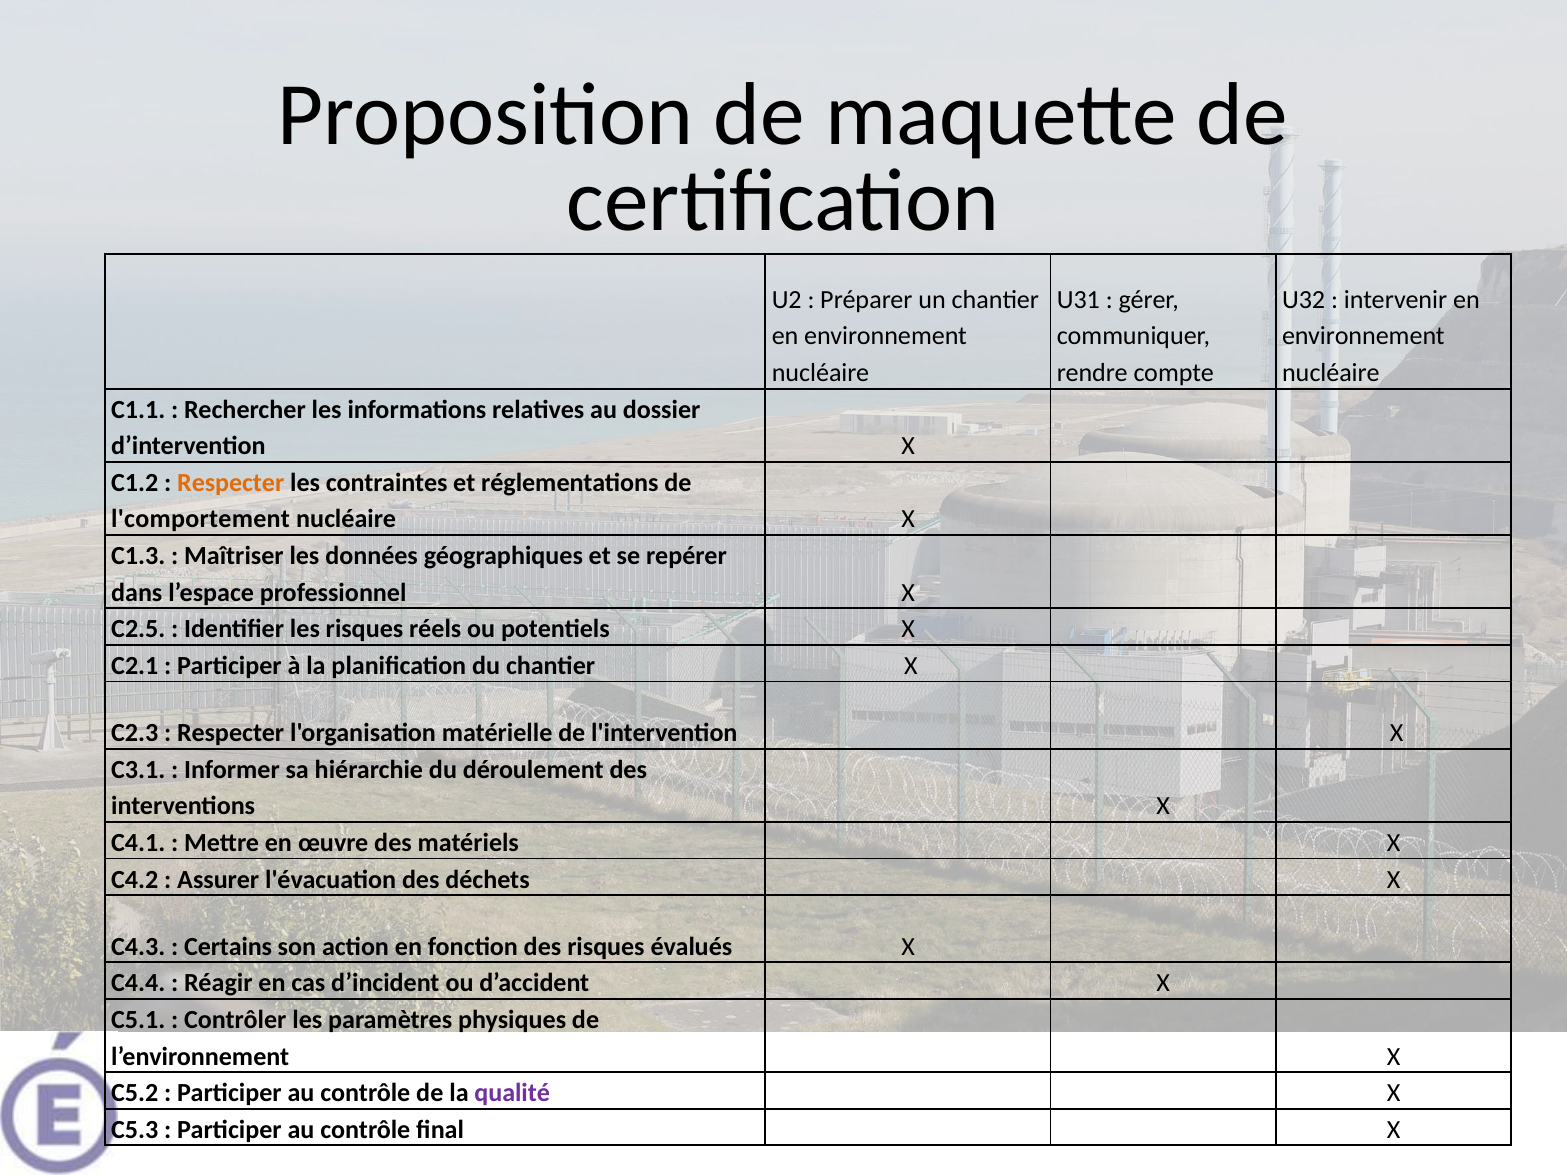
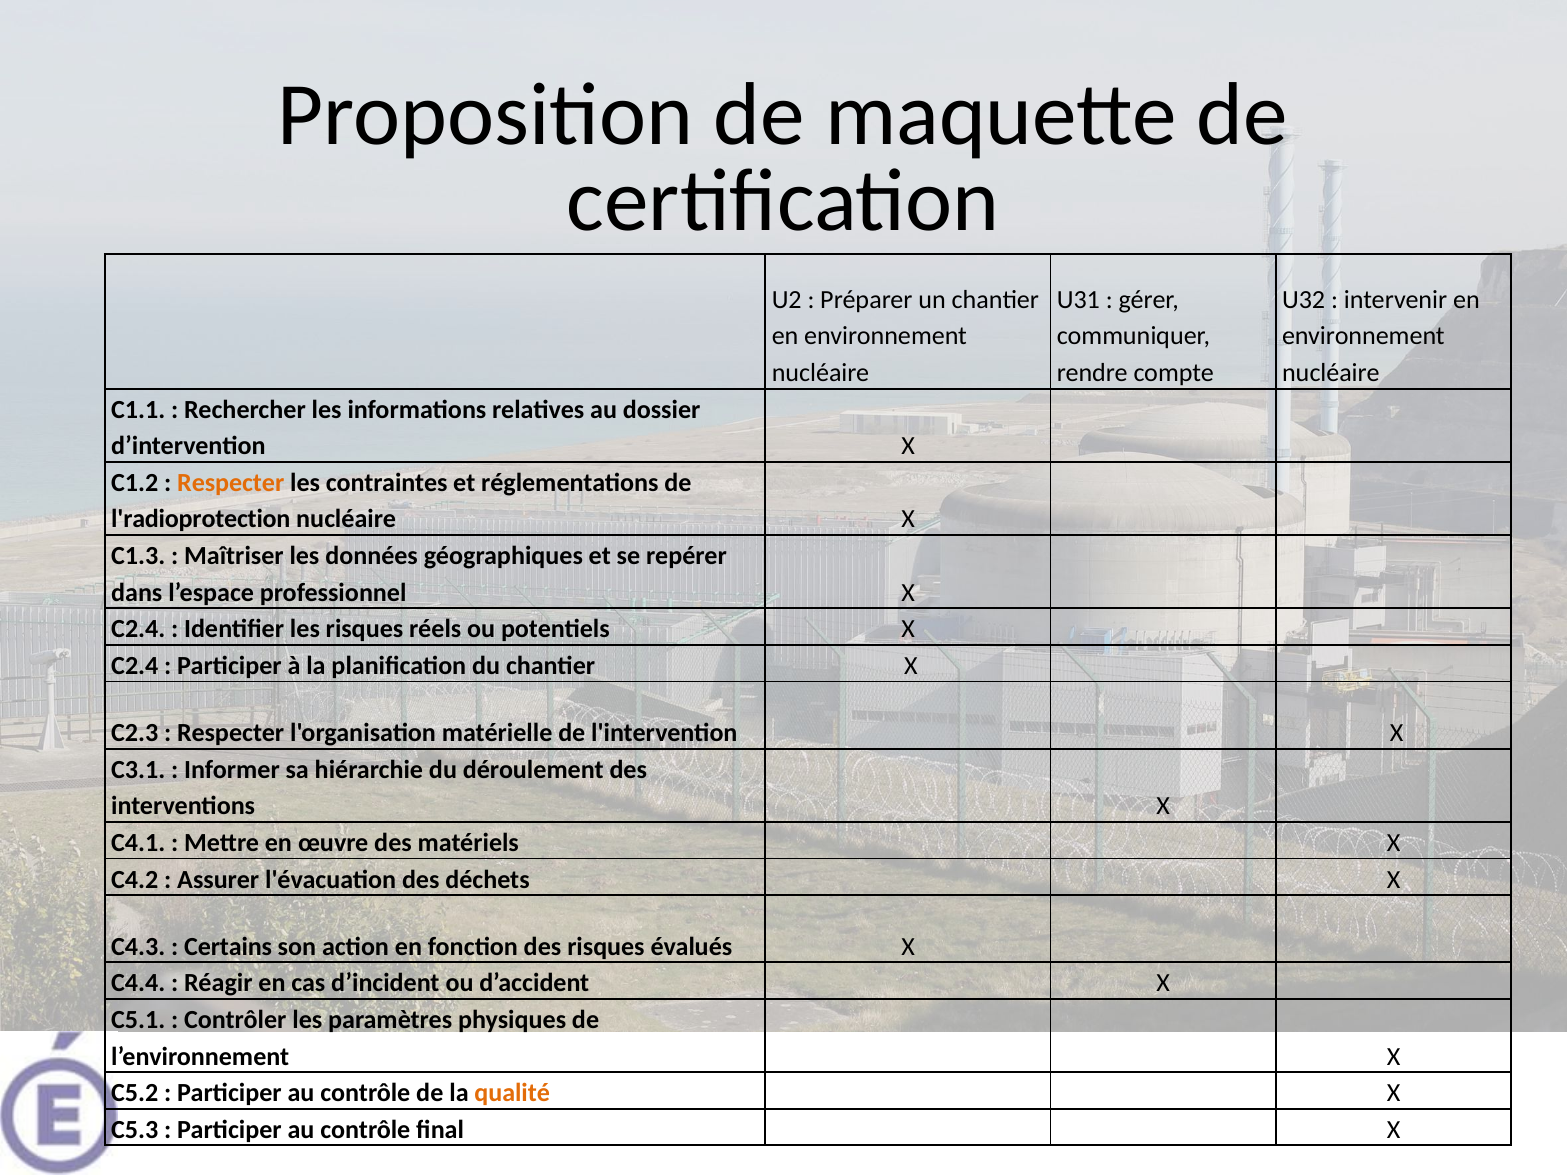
l'comportement: l'comportement -> l'radioprotection
C2.5 at (138, 629): C2.5 -> C2.4
C2.1 at (135, 666): C2.1 -> C2.4
qualité colour: purple -> orange
